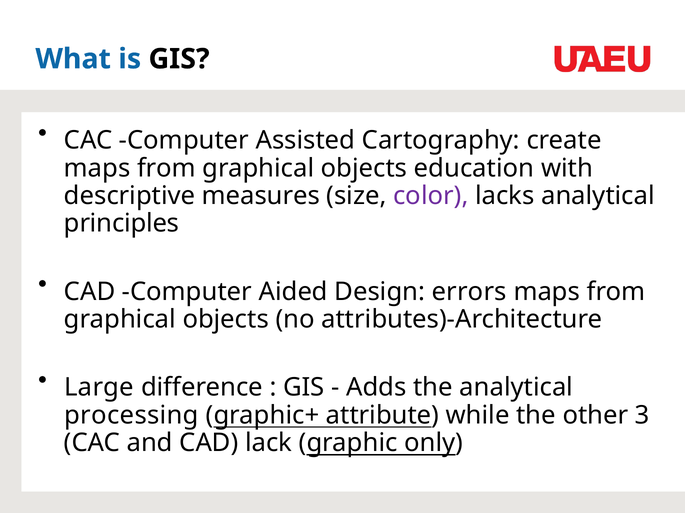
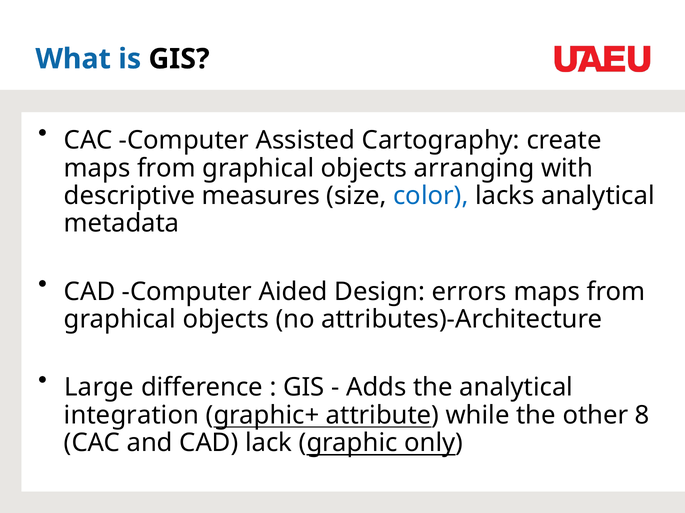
education: education -> arranging
color colour: purple -> blue
principles: principles -> metadata
processing: processing -> integration
3: 3 -> 8
